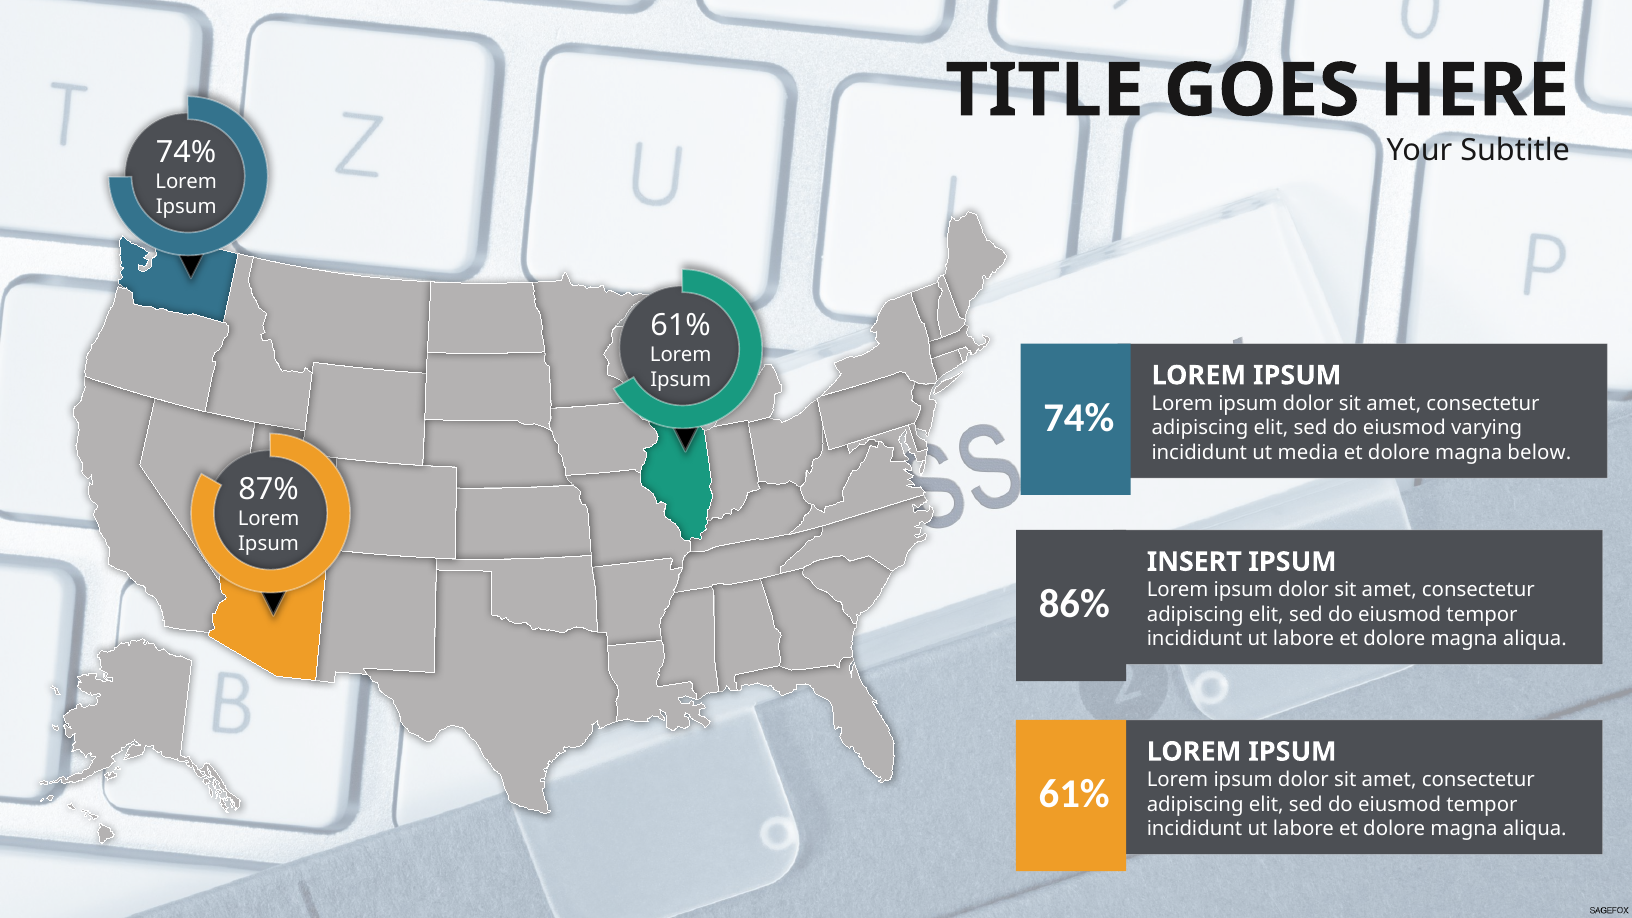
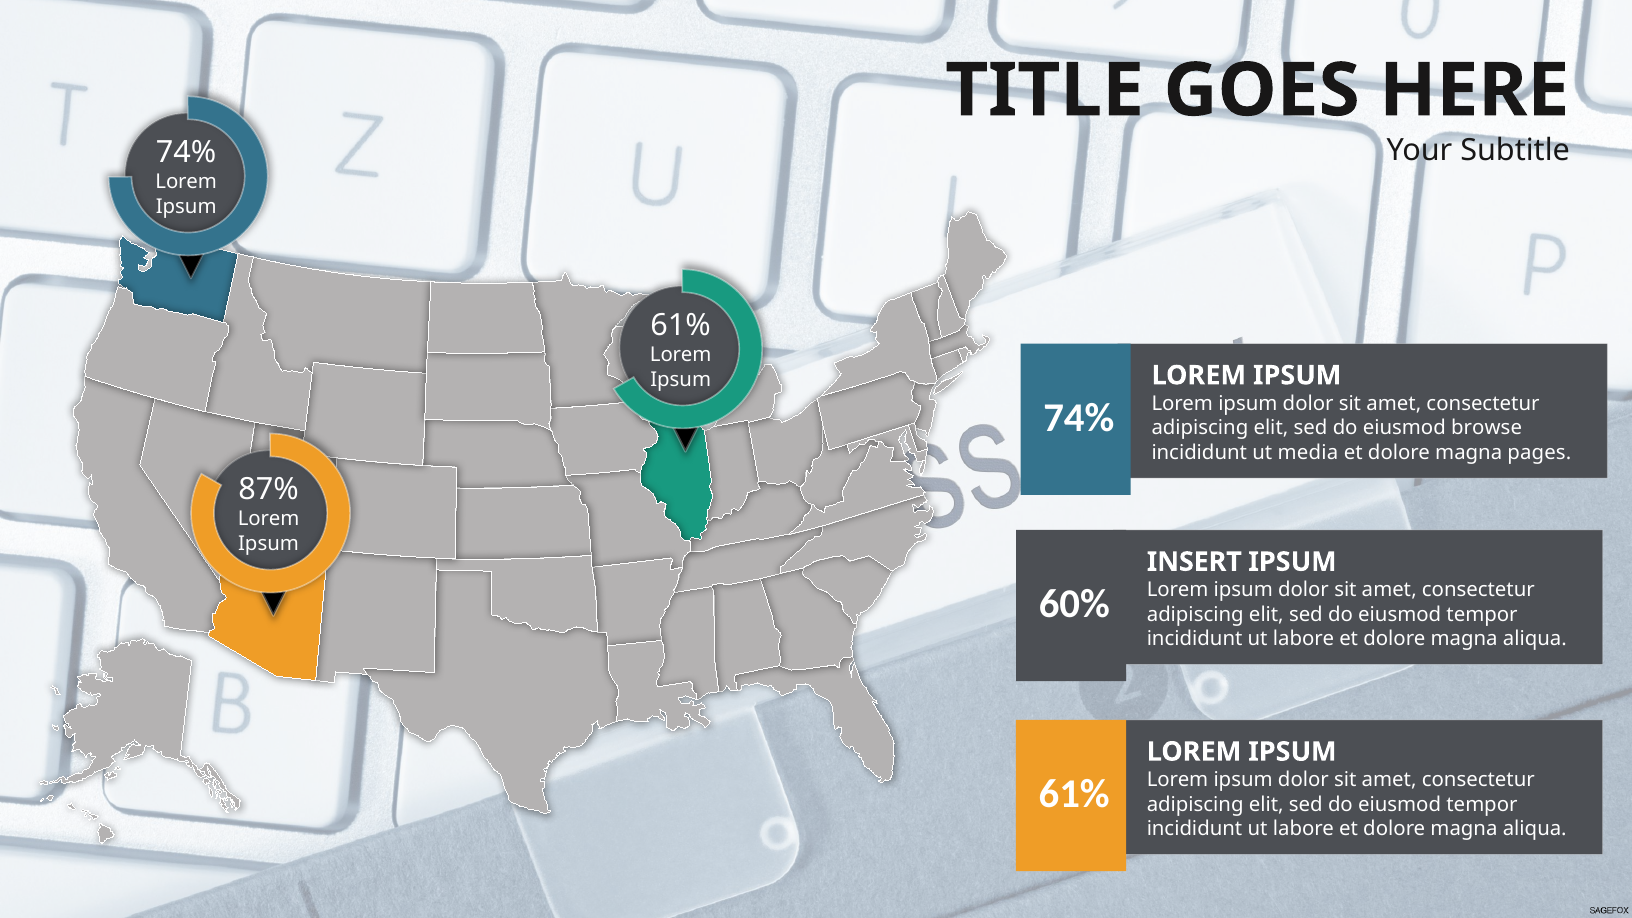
varying: varying -> browse
below: below -> pages
86%: 86% -> 60%
